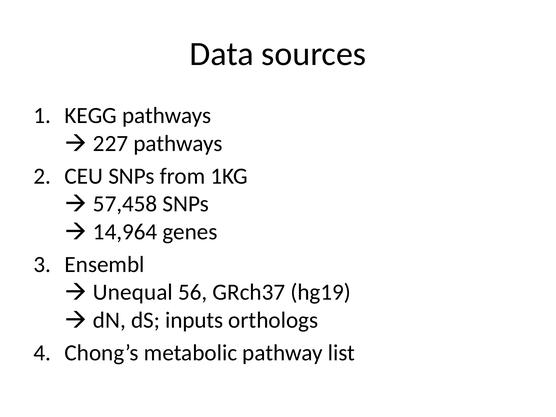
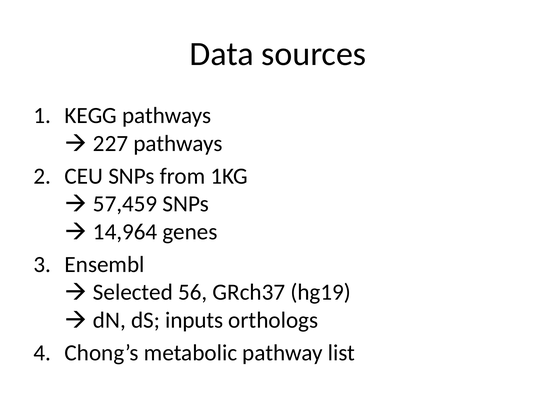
57,458: 57,458 -> 57,459
Unequal: Unequal -> Selected
